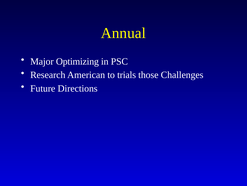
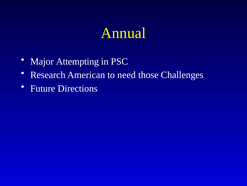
Optimizing: Optimizing -> Attempting
trials: trials -> need
